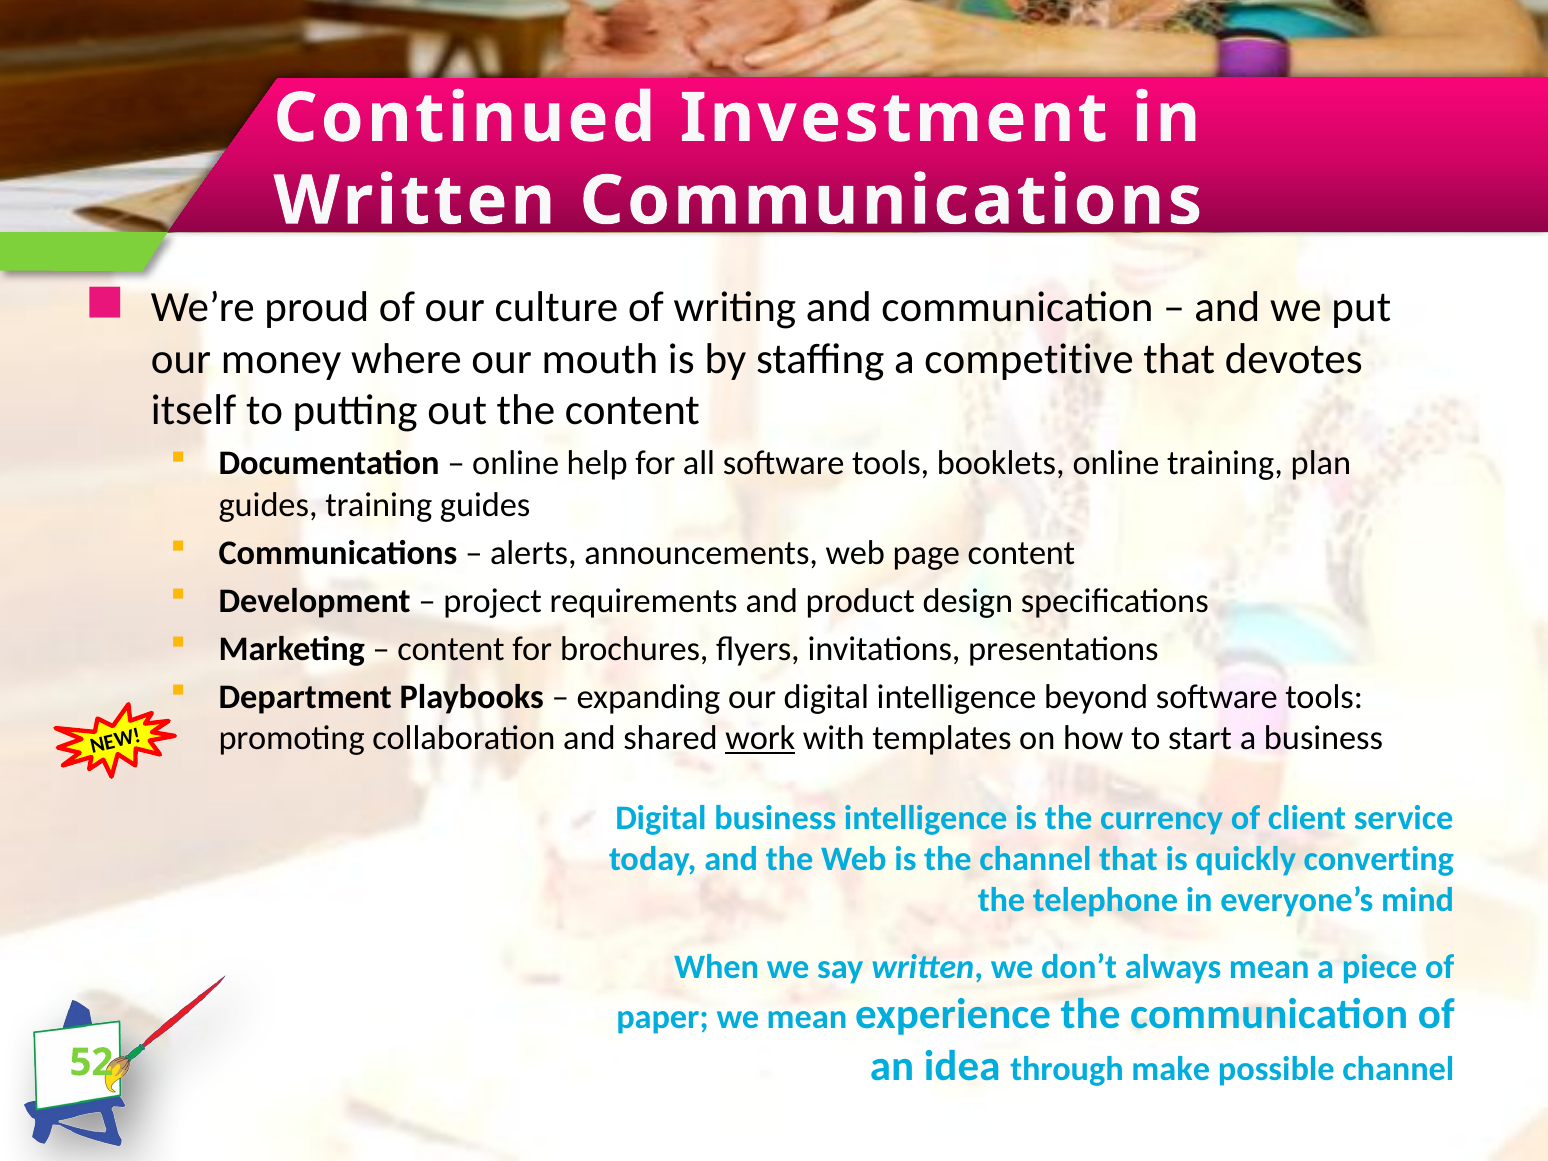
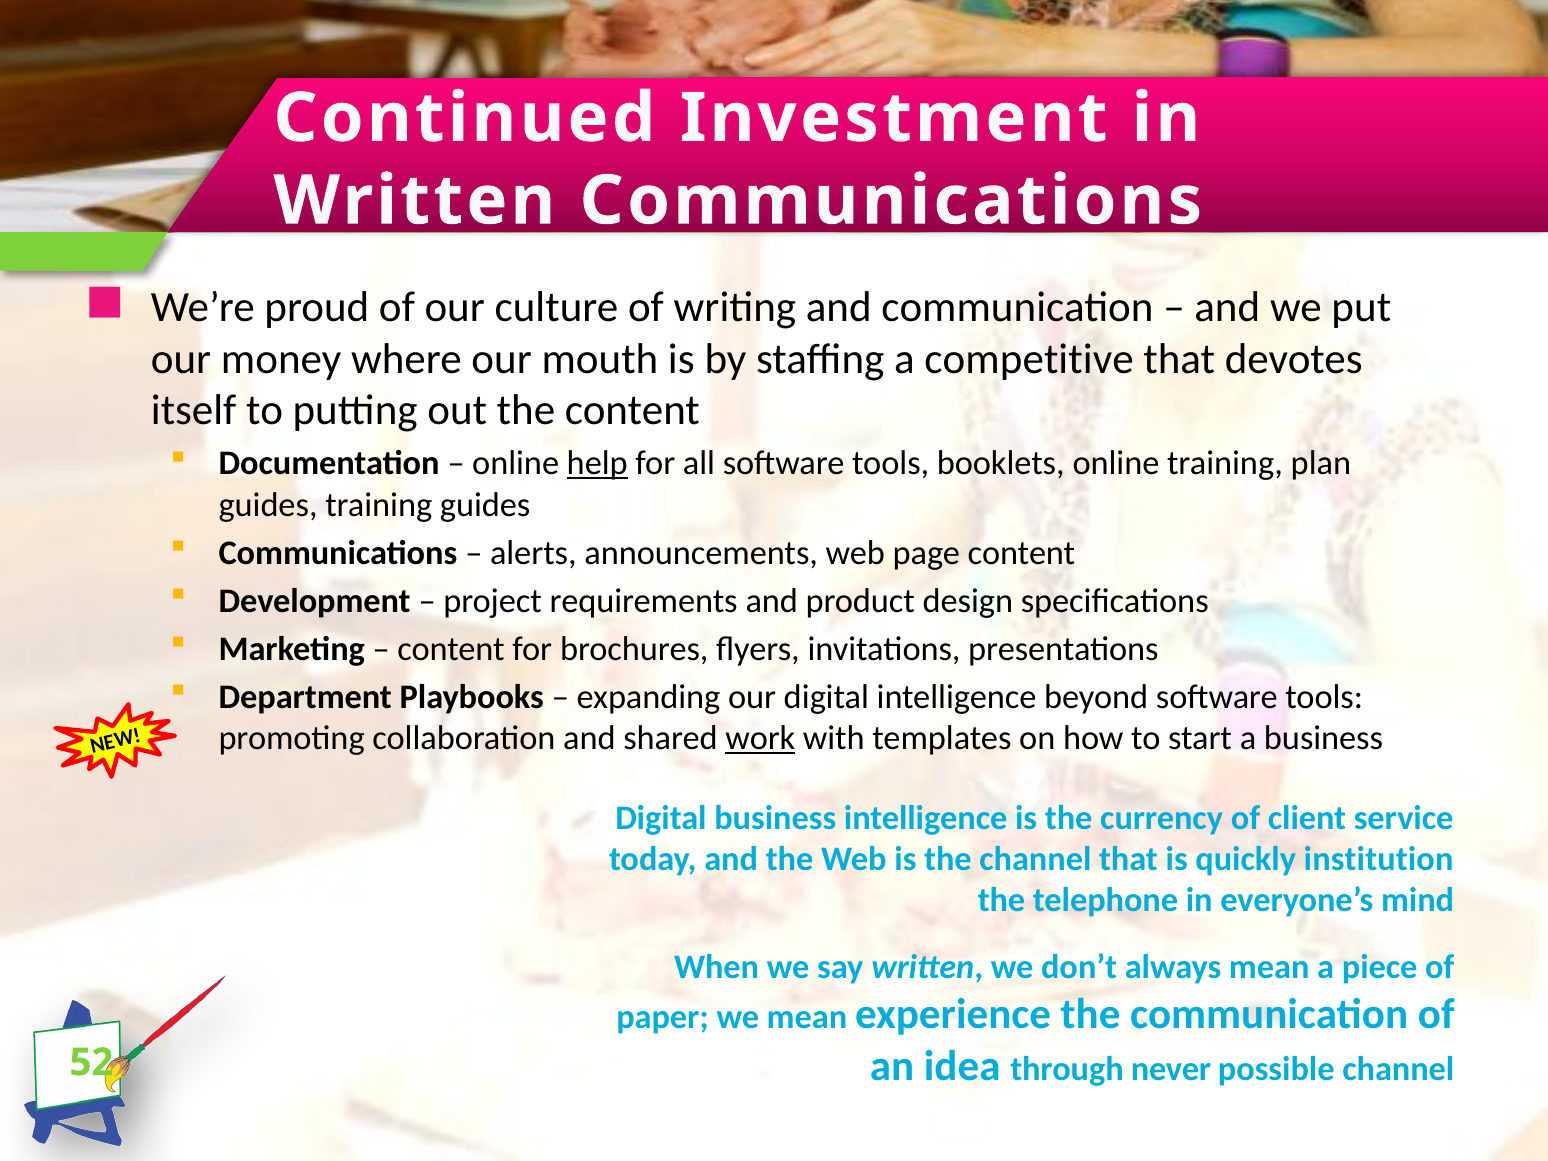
help underline: none -> present
converting: converting -> institution
make: make -> never
